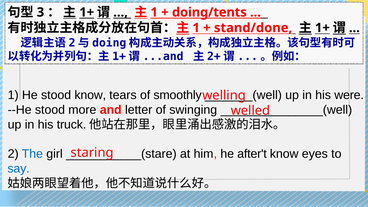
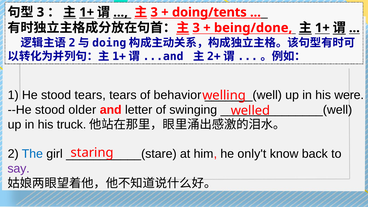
1 at (154, 12): 1 -> 3
1 at (196, 28): 1 -> 3
stand/done: stand/done -> being/done
stood know: know -> tears
smoothly: smoothly -> behavior
more: more -> older
after't: after't -> only't
eyes: eyes -> back
say colour: blue -> purple
